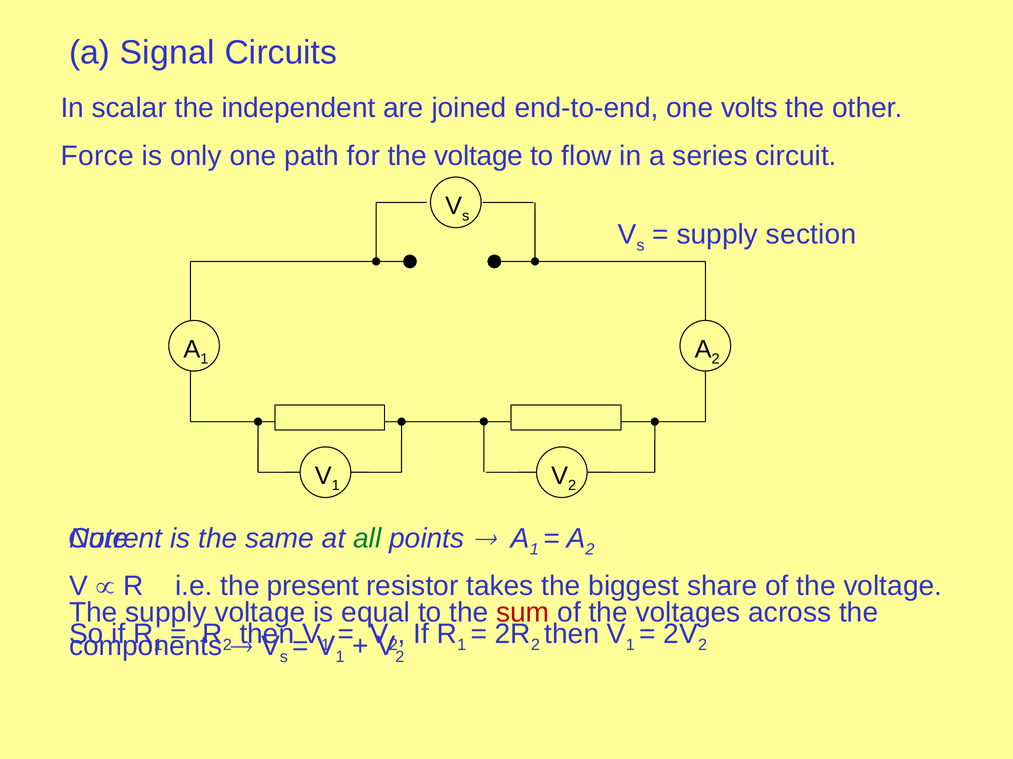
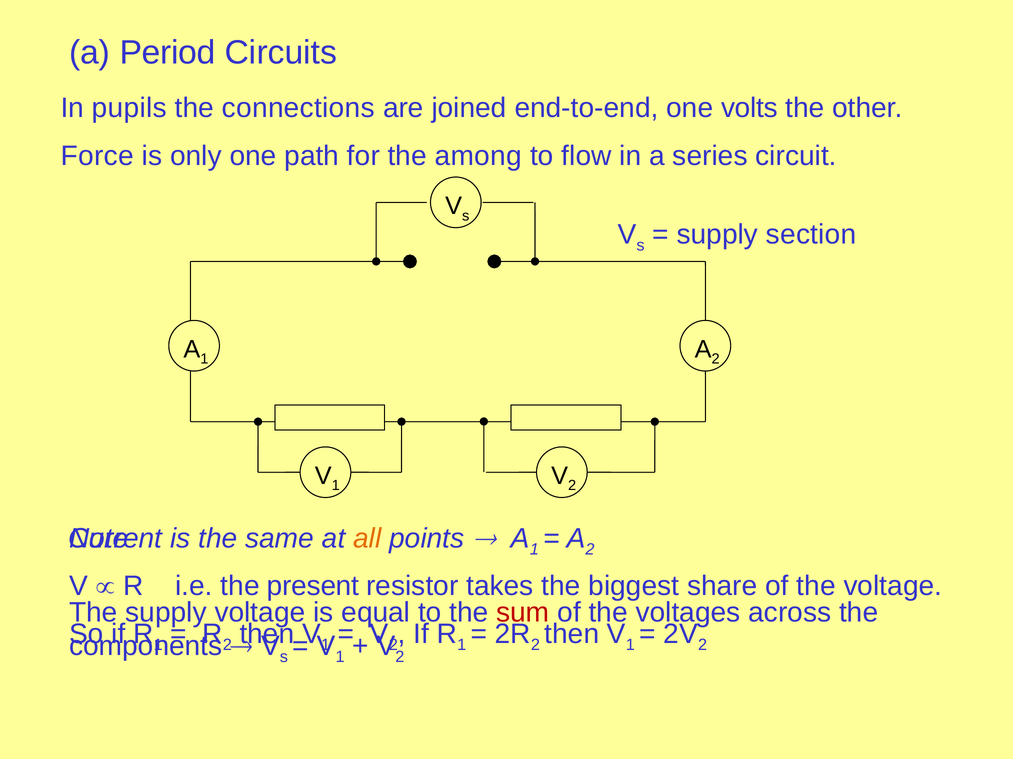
Signal: Signal -> Period
scalar: scalar -> pupils
independent: independent -> connections
for the voltage: voltage -> among
all colour: green -> orange
